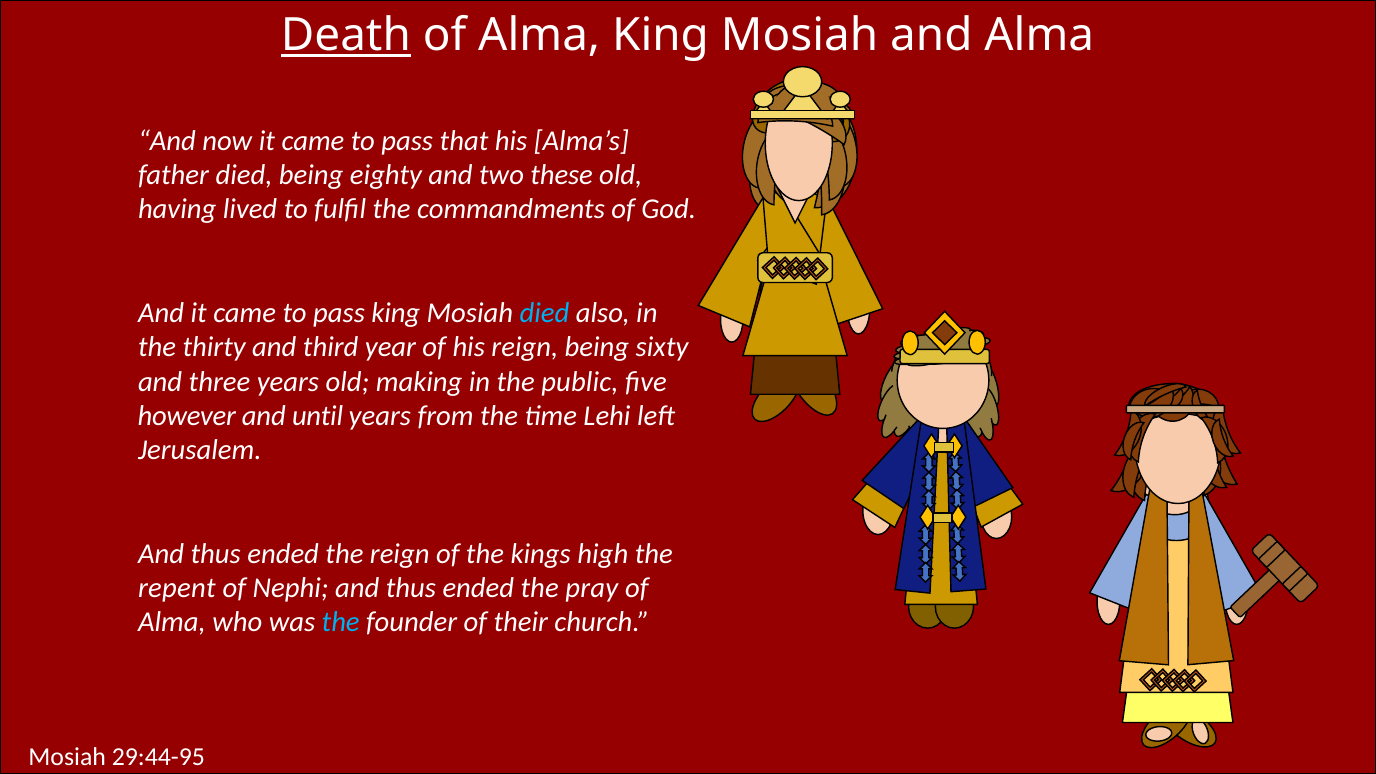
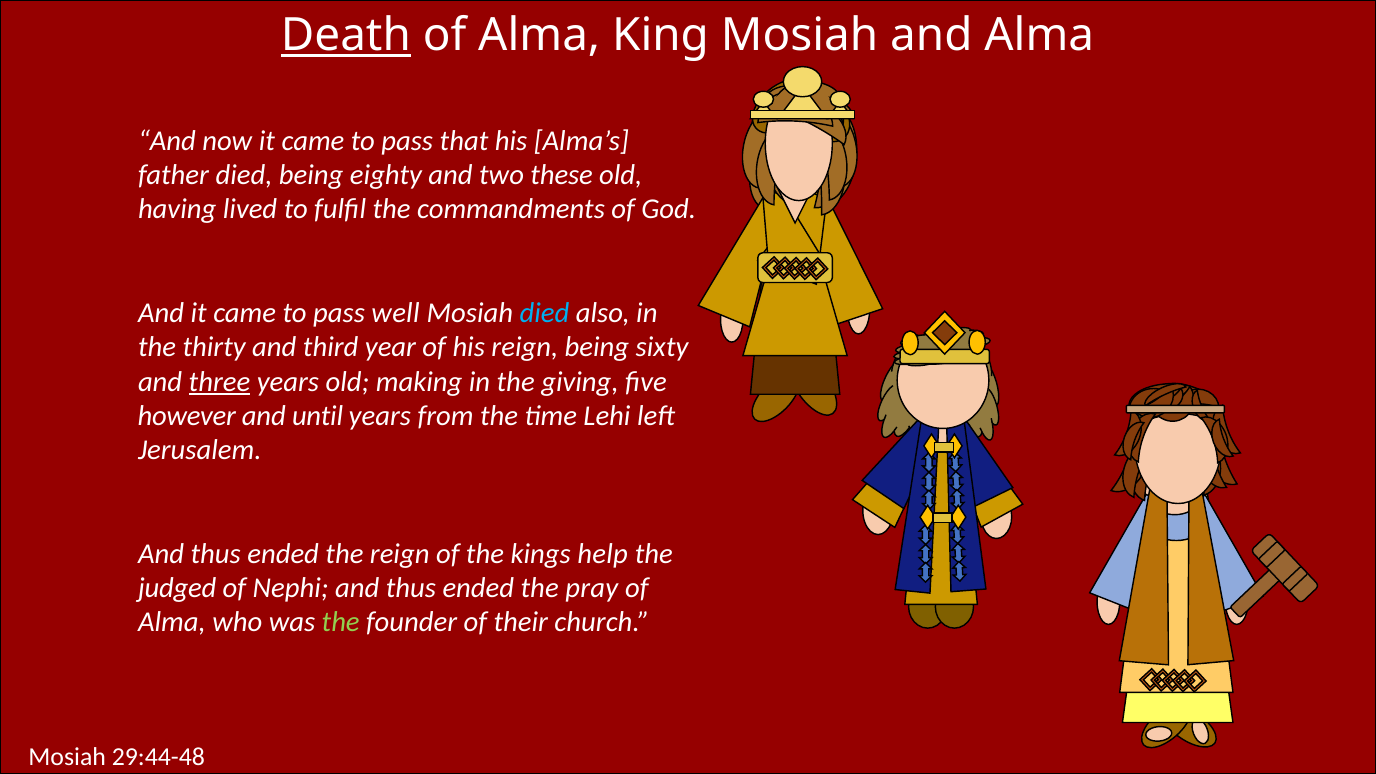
pass king: king -> well
three underline: none -> present
public: public -> giving
high: high -> help
repent: repent -> judged
the at (341, 622) colour: light blue -> light green
29:44-95: 29:44-95 -> 29:44-48
